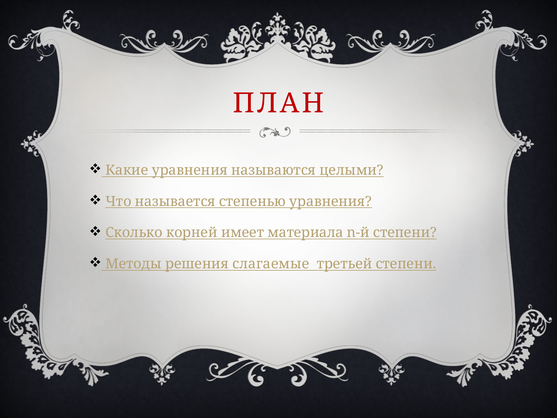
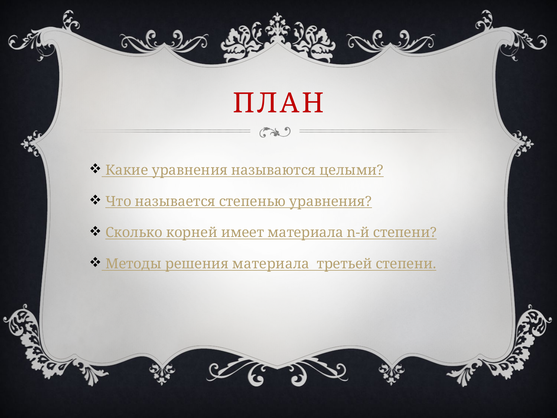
решения слагаемые: слагаемые -> материала
